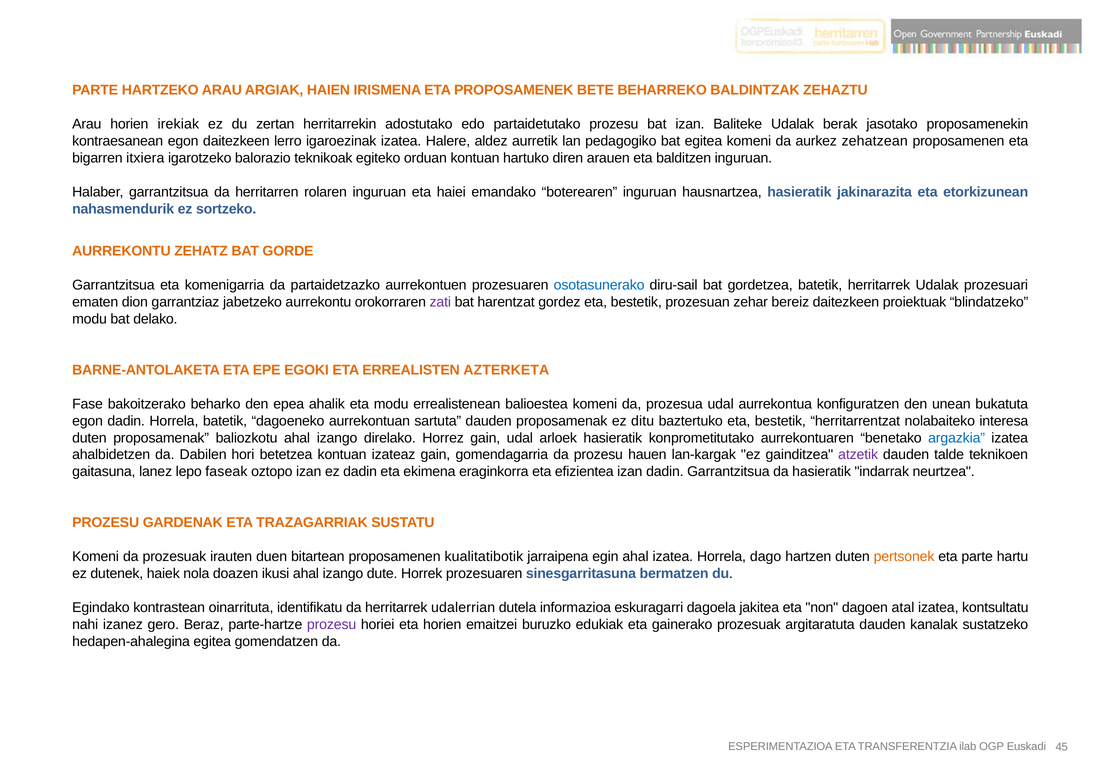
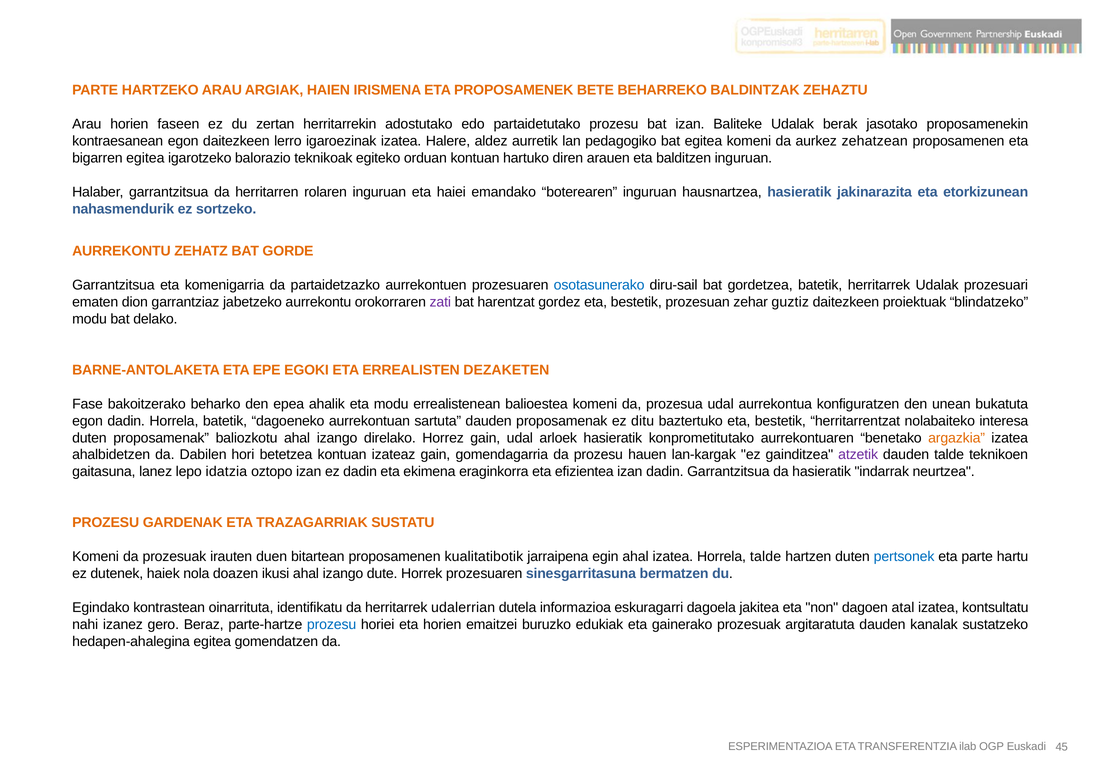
irekiak: irekiak -> faseen
bigarren itxiera: itxiera -> egitea
bereiz: bereiz -> guztiz
AZTERKETA: AZTERKETA -> DEZAKETEN
argazkia colour: blue -> orange
faseak: faseak -> idatzia
Horrela dago: dago -> talde
pertsonek colour: orange -> blue
prozesu at (332, 624) colour: purple -> blue
